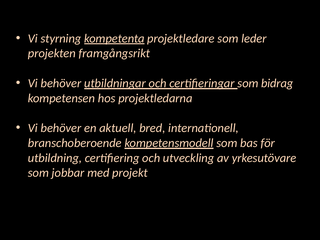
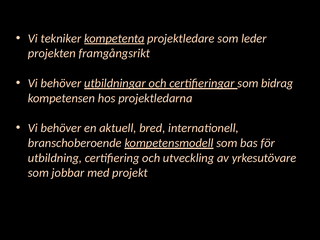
styrning: styrning -> tekniker
